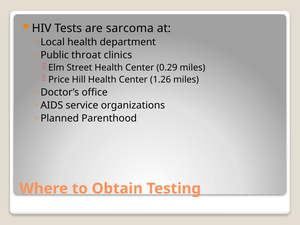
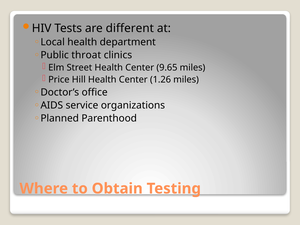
sarcoma: sarcoma -> different
0.29: 0.29 -> 9.65
